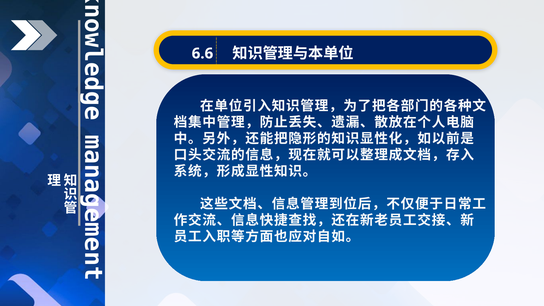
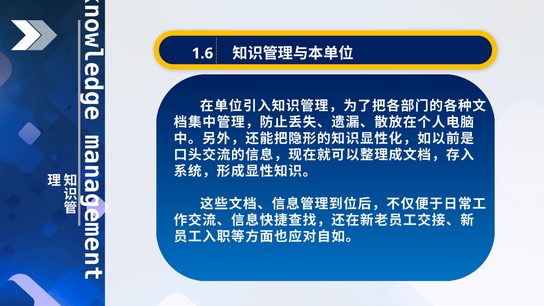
6.6: 6.6 -> 1.6
